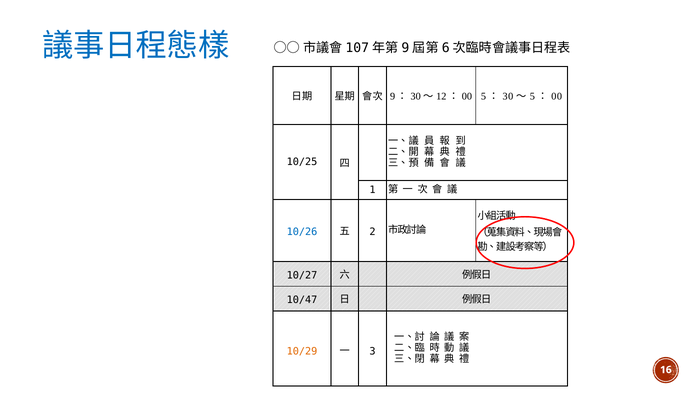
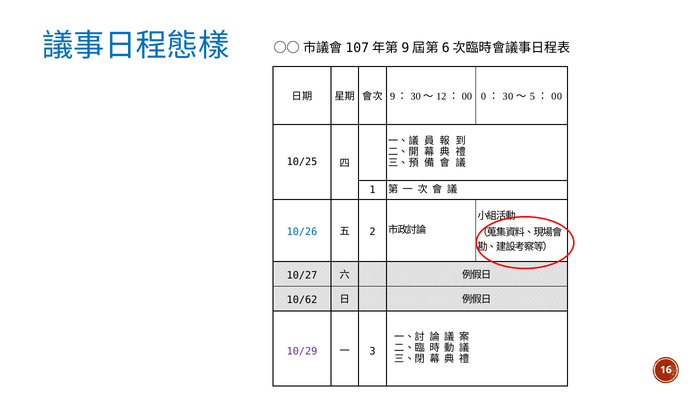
5 at (484, 96): 5 -> 0
10/47: 10/47 -> 10/62
10/29 colour: orange -> purple
